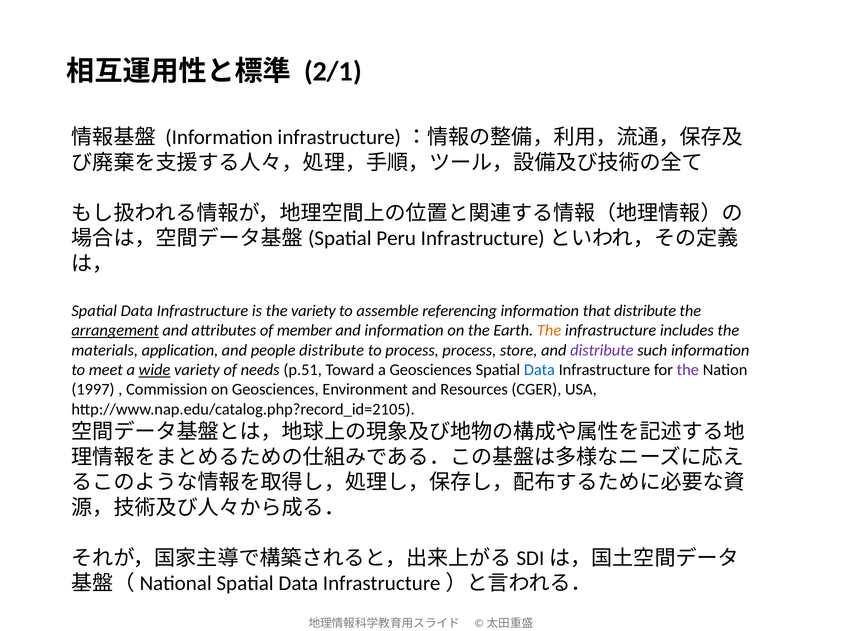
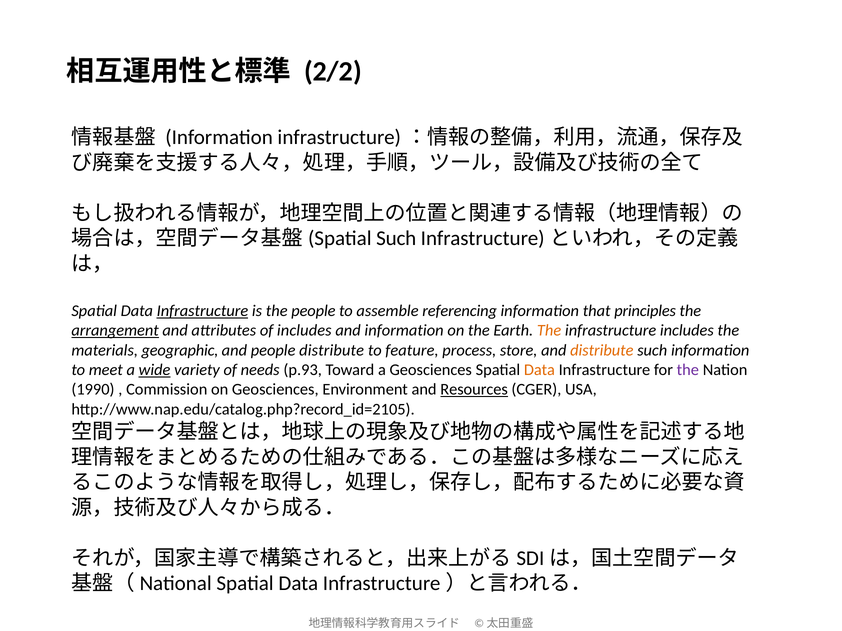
2/1: 2/1 -> 2/2
Peru at (396, 239): Peru -> Such
Infrastructure at (202, 311) underline: none -> present
the variety: variety -> people
that distribute: distribute -> principles
of member: member -> includes
application: application -> geographic
to process: process -> feature
distribute at (602, 350) colour: purple -> orange
p.51: p.51 -> p.93
Data at (539, 370) colour: blue -> orange
1997: 1997 -> 1990
Resources underline: none -> present
